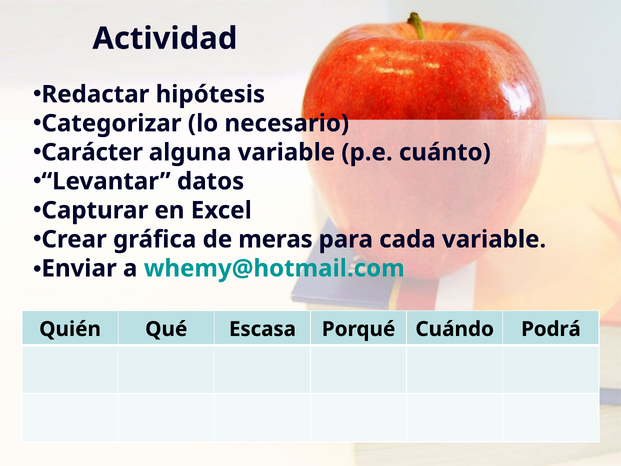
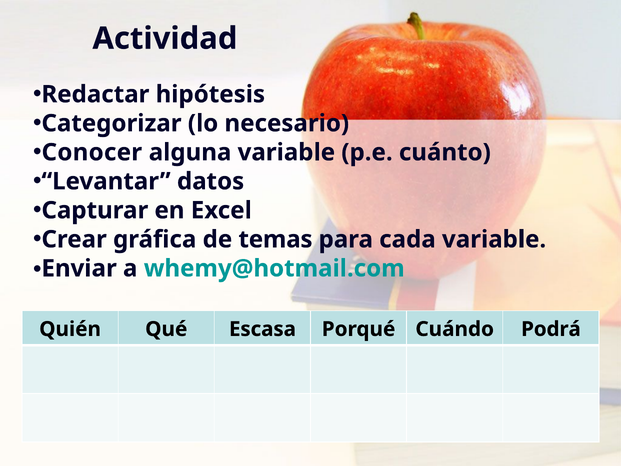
Carácter: Carácter -> Conocer
meras: meras -> temas
